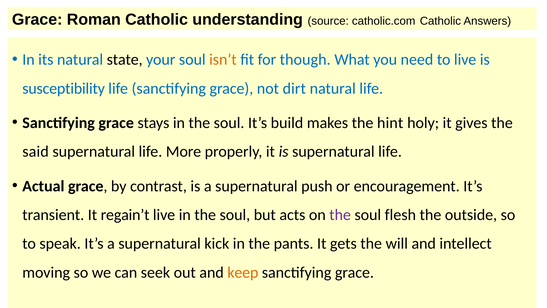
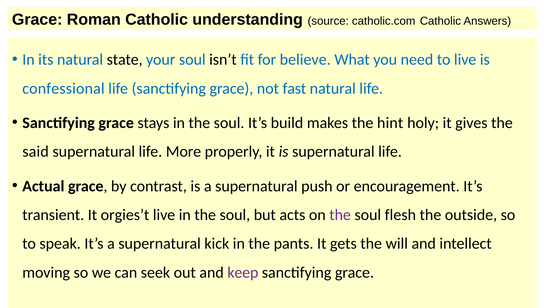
isn’t colour: orange -> black
though: though -> believe
susceptibility: susceptibility -> confessional
dirt: dirt -> fast
regain’t: regain’t -> orgies’t
keep colour: orange -> purple
